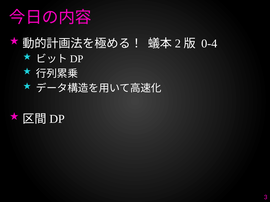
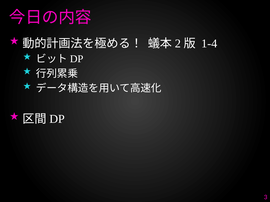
0-4: 0-4 -> 1-4
